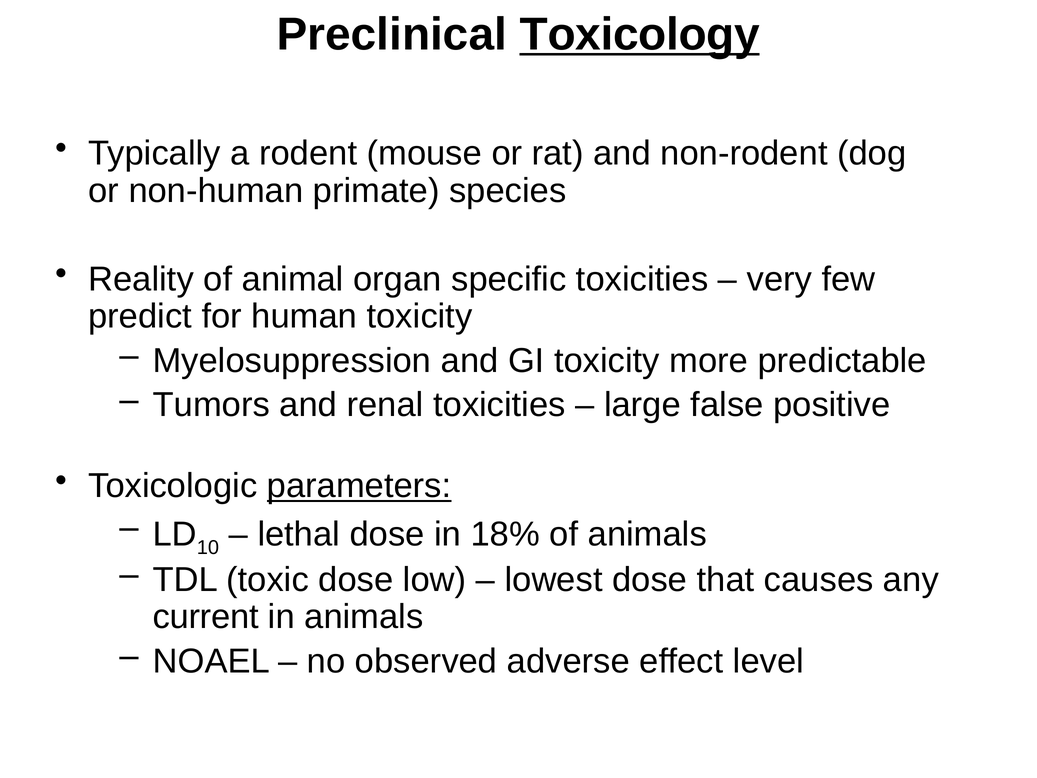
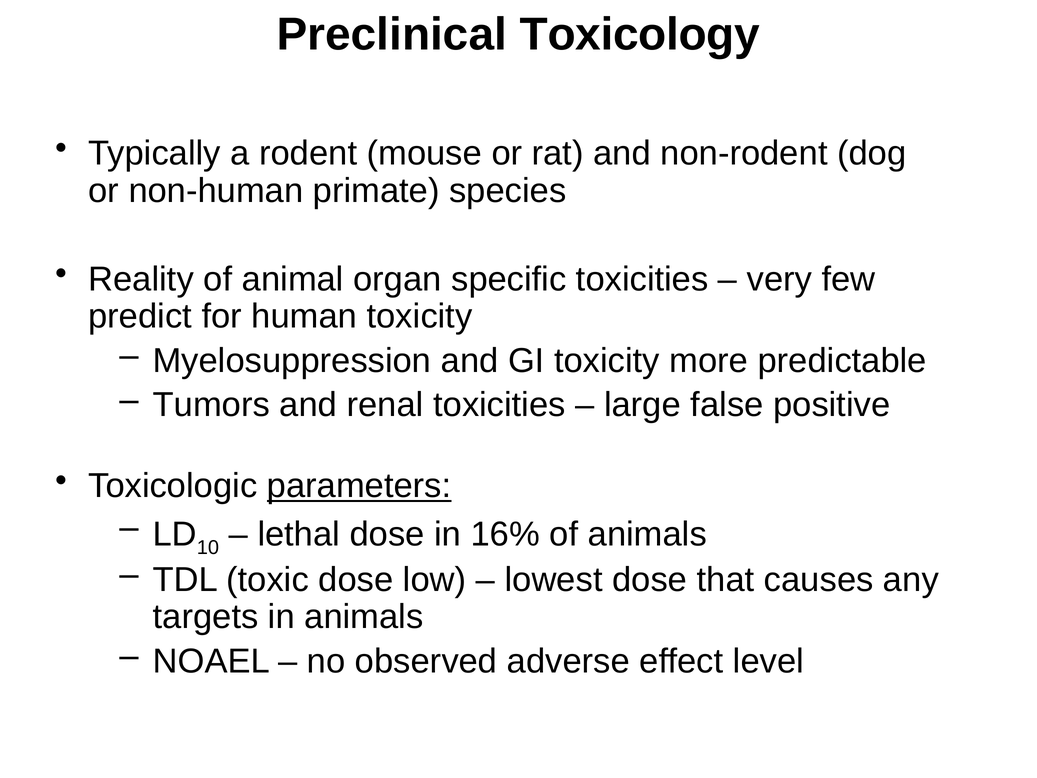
Toxicology underline: present -> none
18%: 18% -> 16%
current: current -> targets
